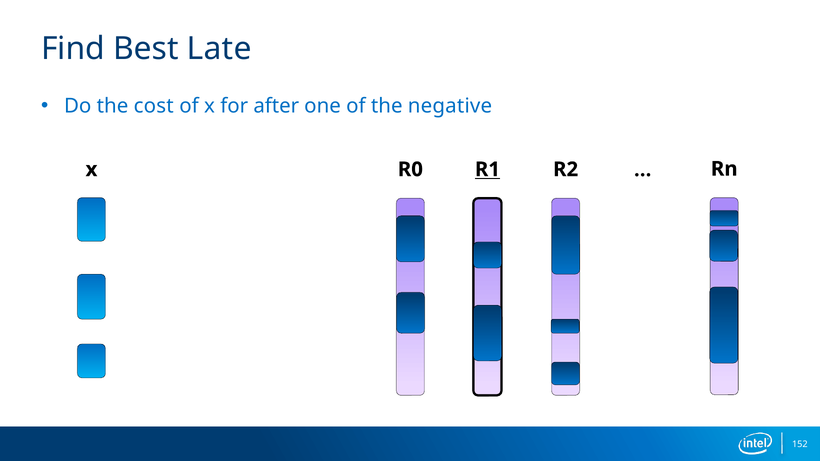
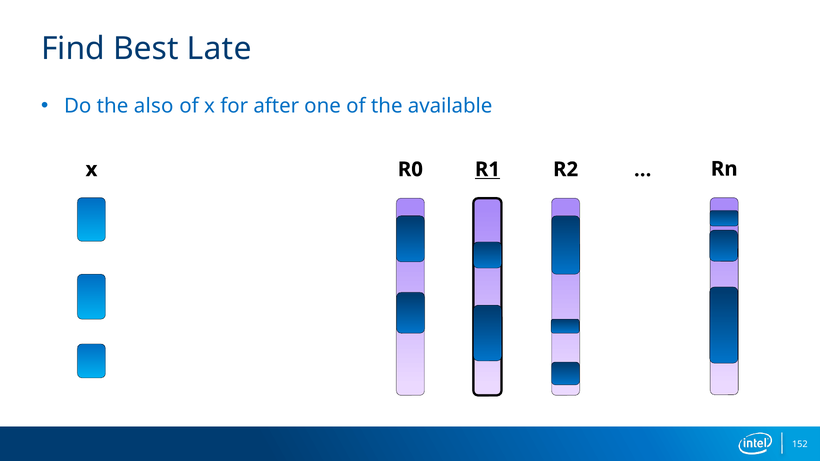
cost: cost -> also
negative: negative -> available
